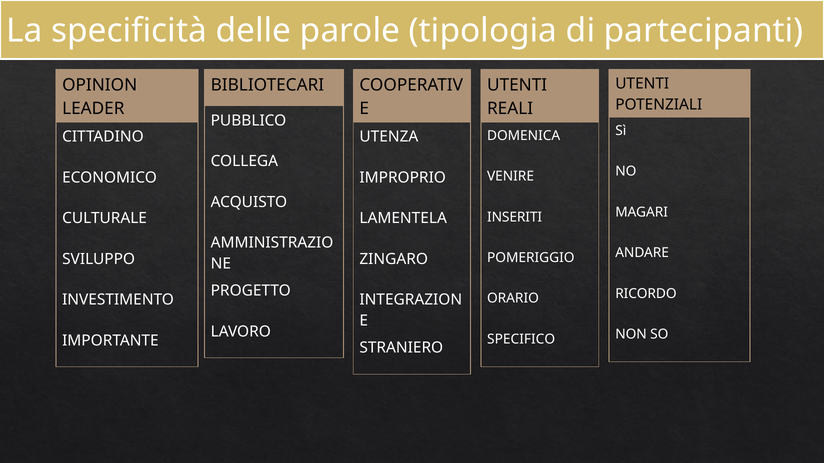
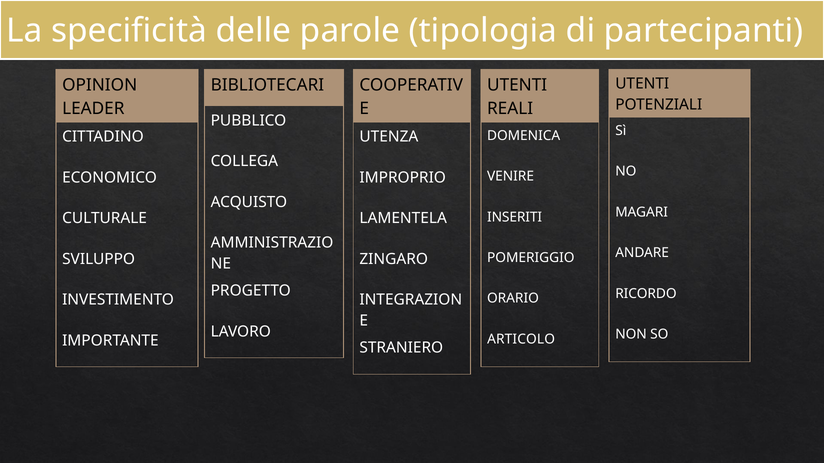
SPECIFICO: SPECIFICO -> ARTICOLO
